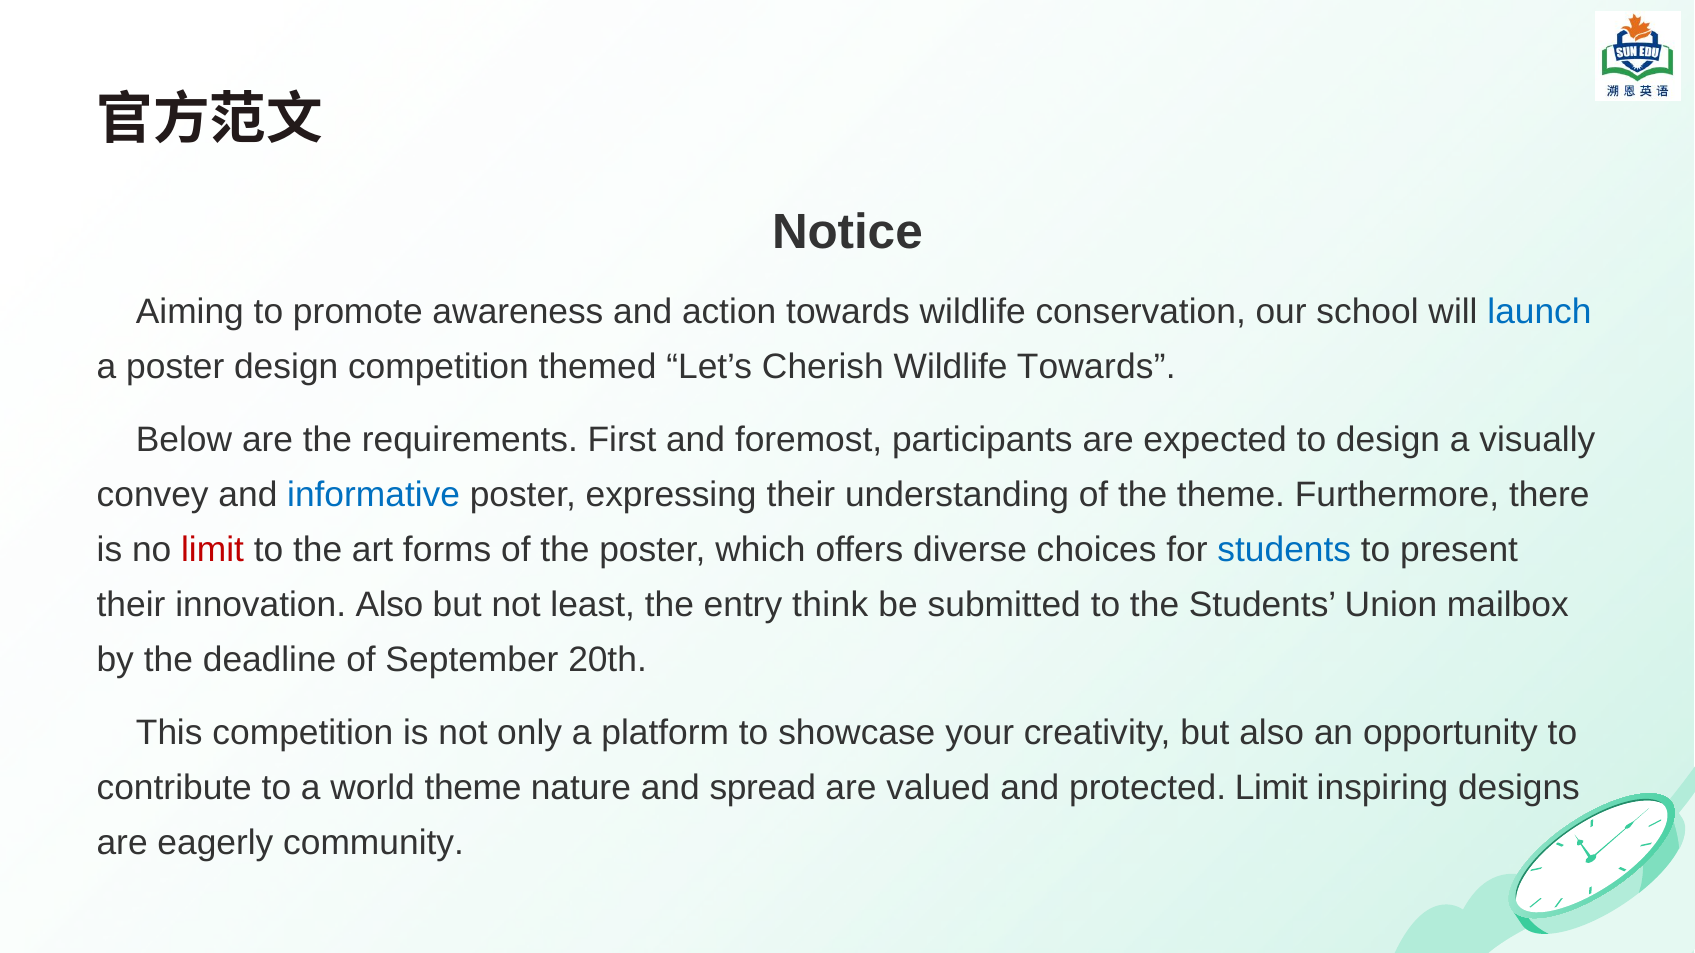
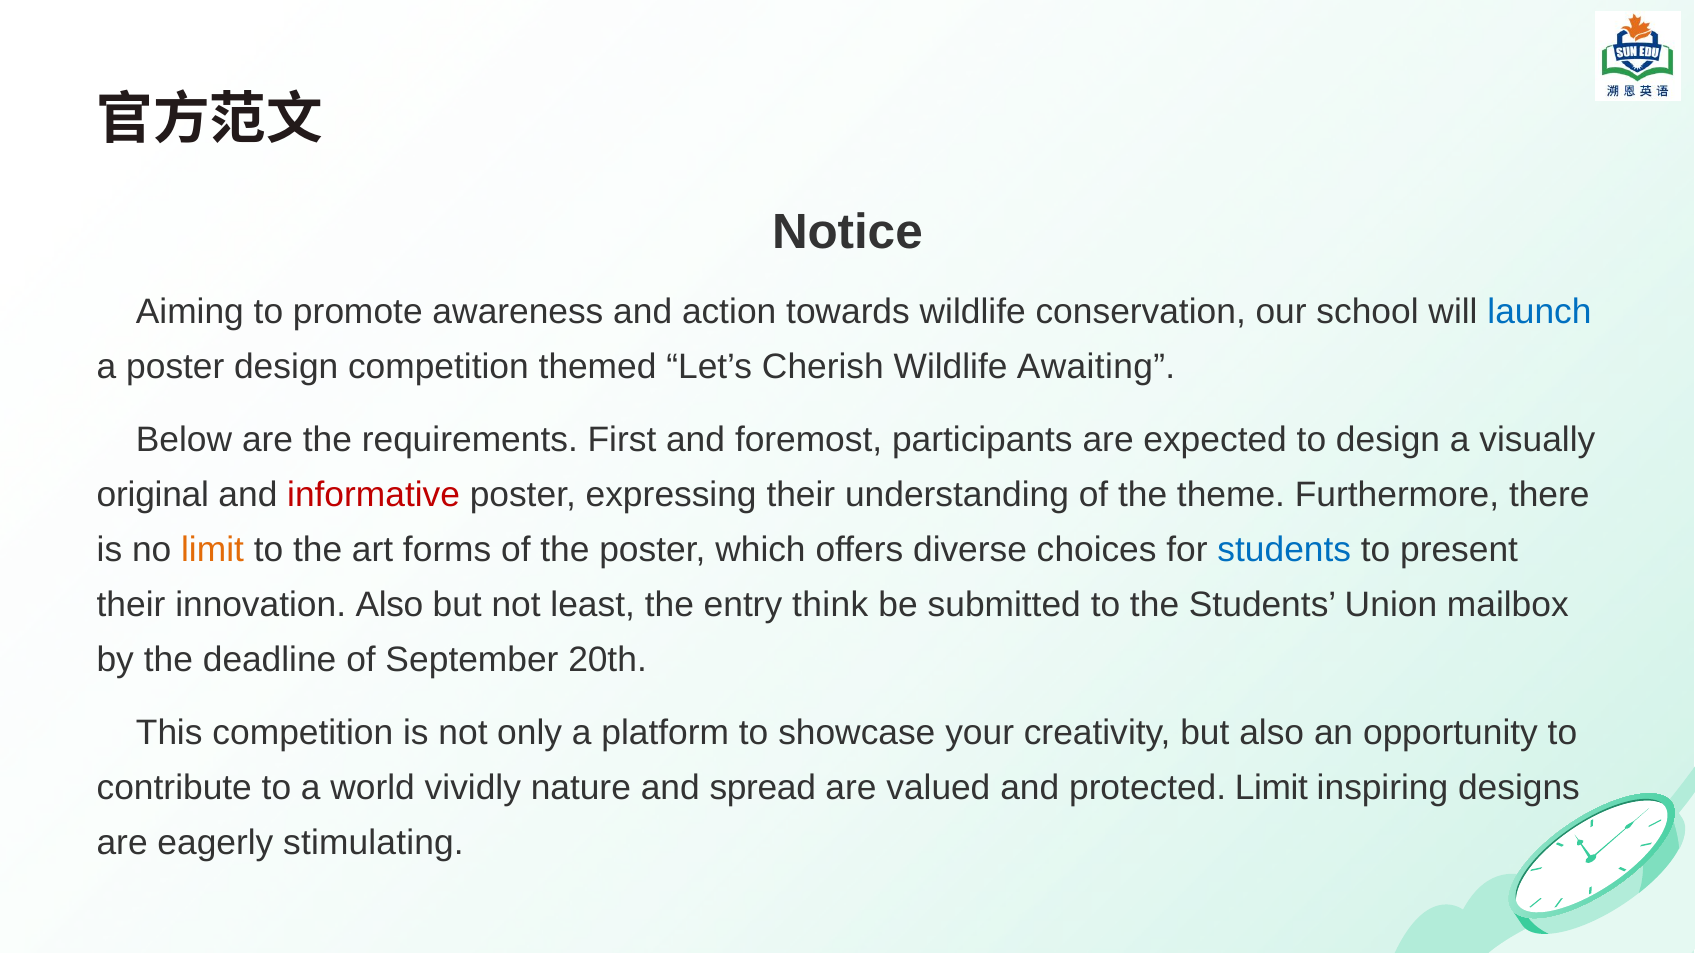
Wildlife Towards: Towards -> Awaiting
convey: convey -> original
informative colour: blue -> red
limit at (213, 550) colour: red -> orange
world theme: theme -> vividly
community: community -> stimulating
